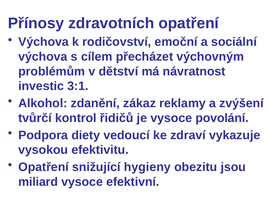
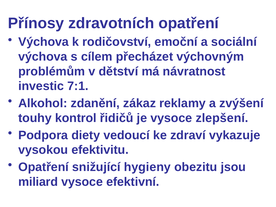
3:1: 3:1 -> 7:1
tvůrčí: tvůrčí -> touhy
povolání: povolání -> zlepšení
